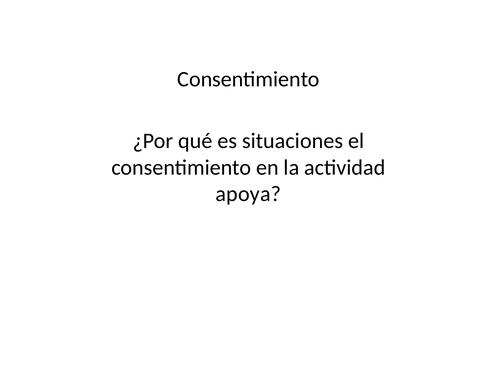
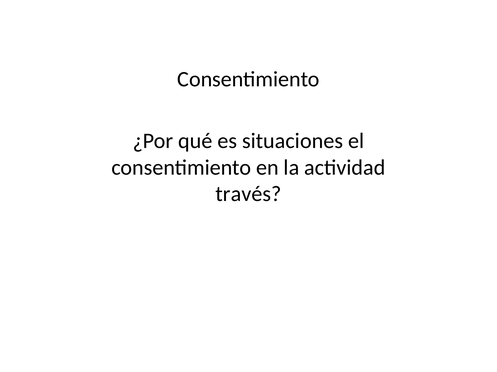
apoya: apoya -> través
